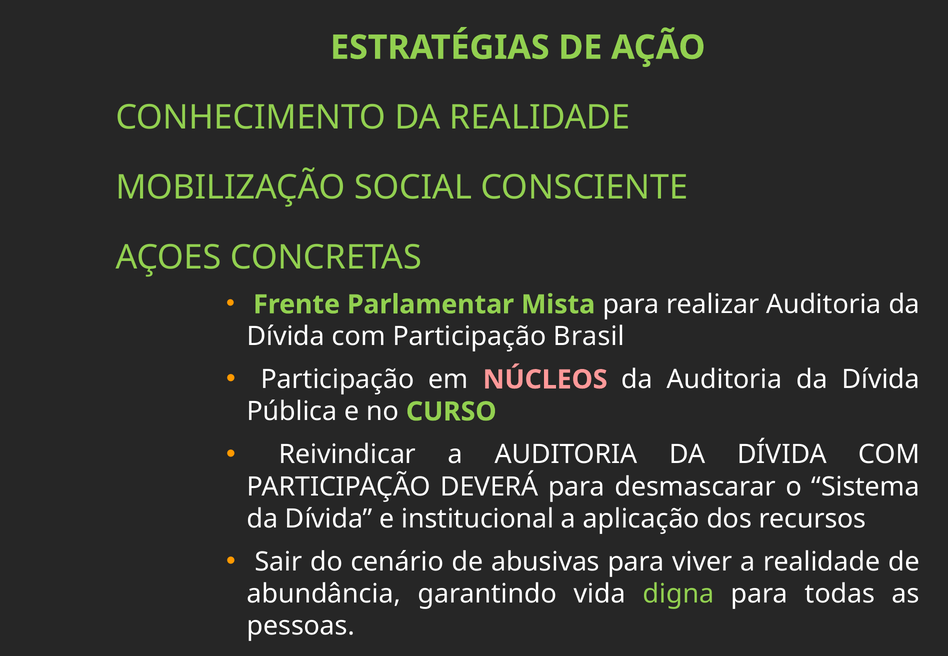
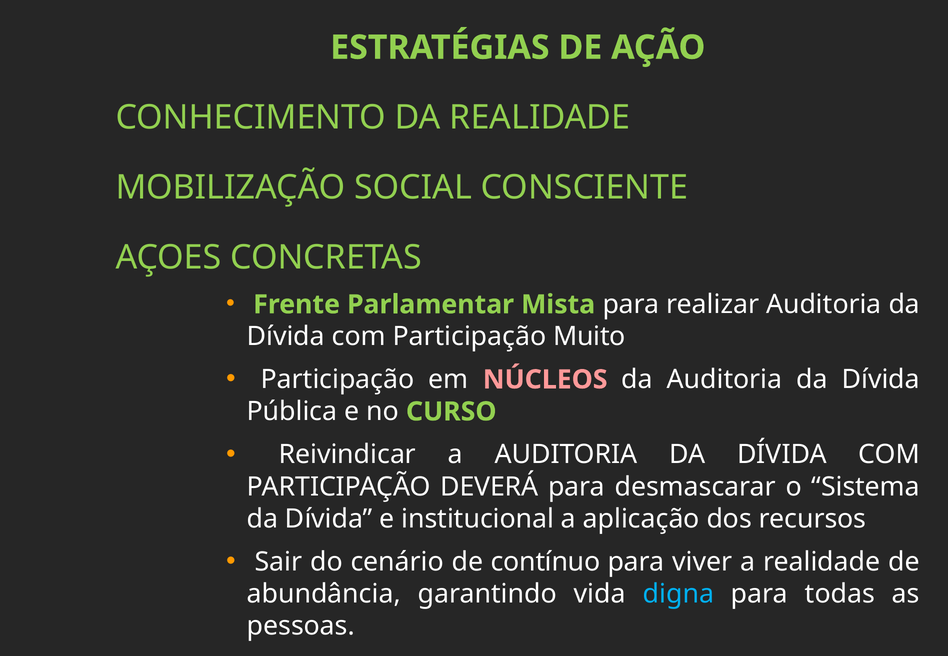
Brasil: Brasil -> Muito
abusivas: abusivas -> contínuo
digna colour: light green -> light blue
